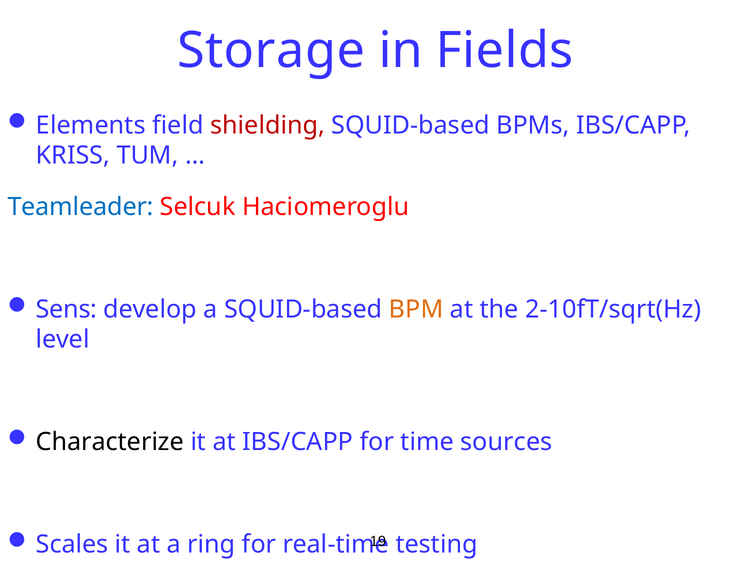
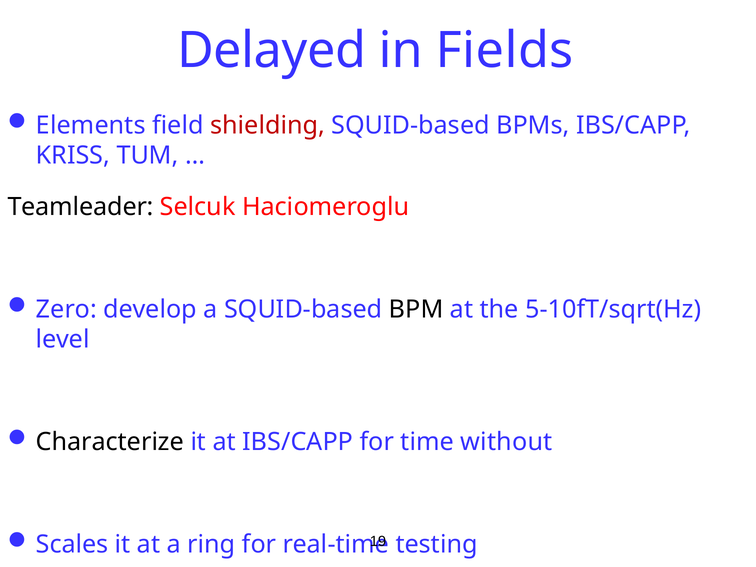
Storage: Storage -> Delayed
Teamleader colour: blue -> black
Sens: Sens -> Zero
BPM colour: orange -> black
2-10fT/sqrt(Hz: 2-10fT/sqrt(Hz -> 5-10fT/sqrt(Hz
sources: sources -> without
